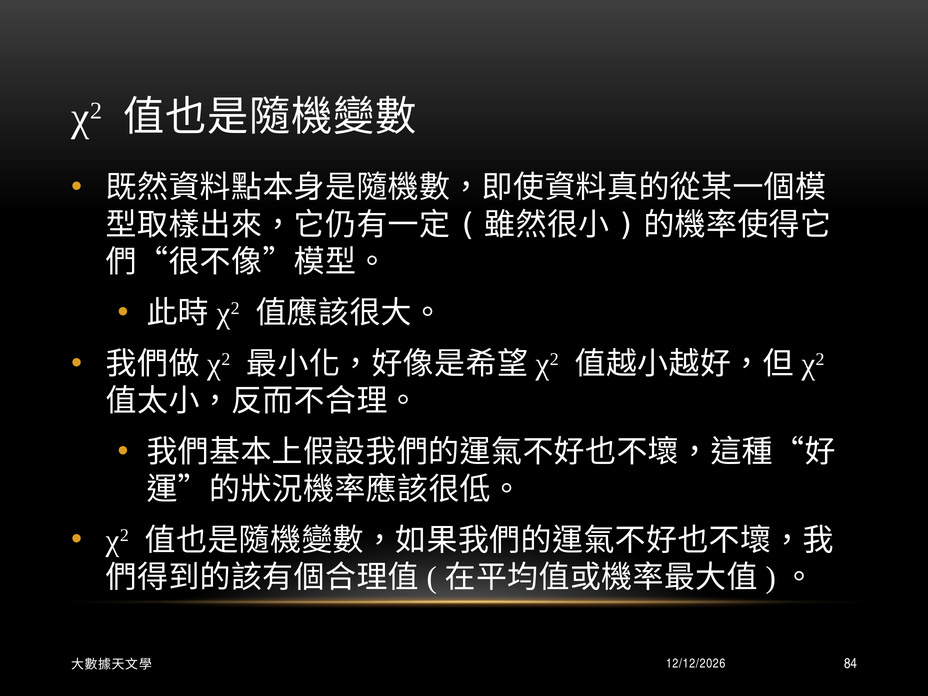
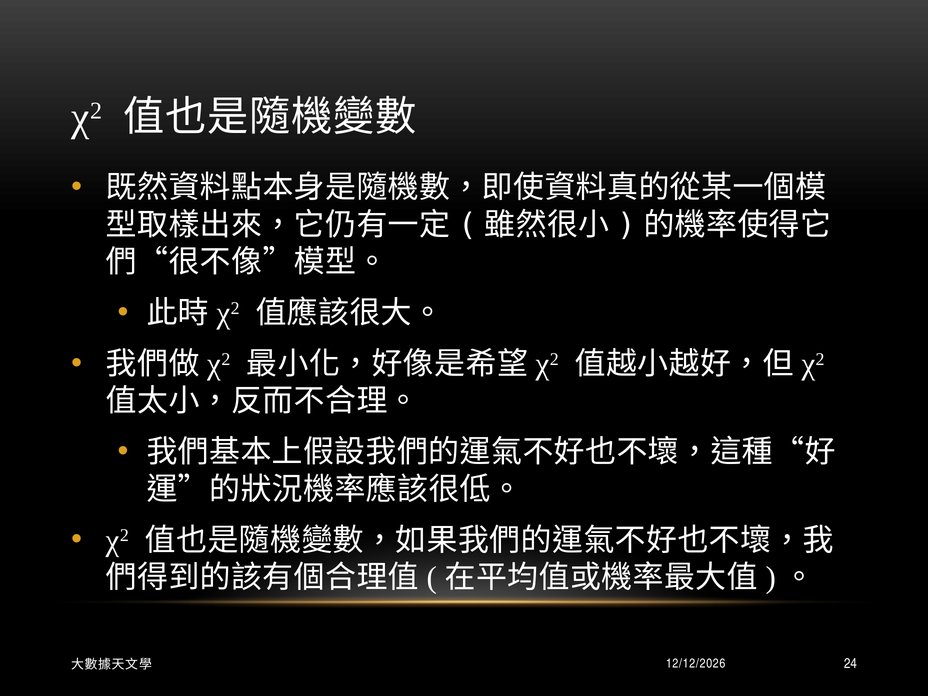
84: 84 -> 24
